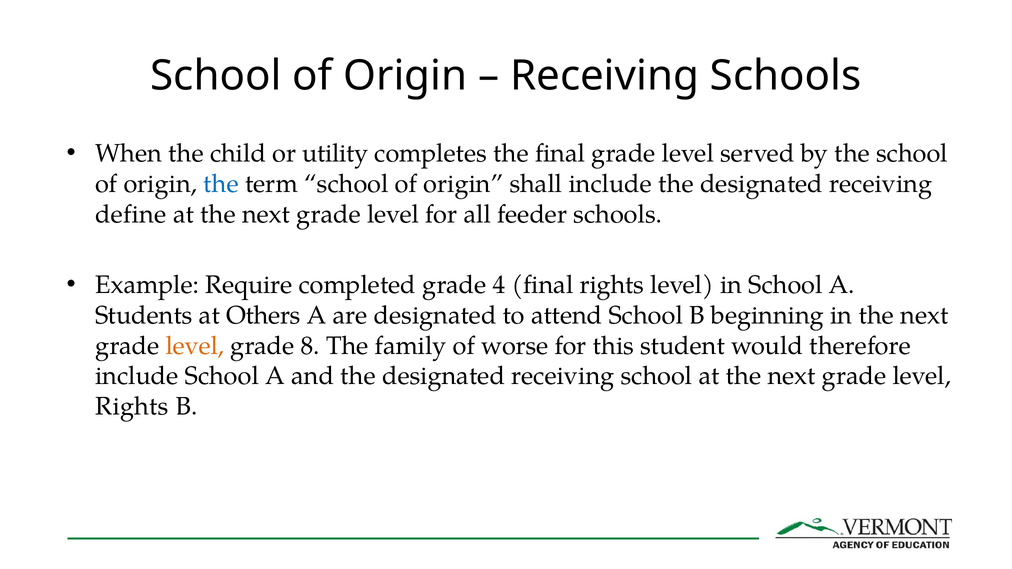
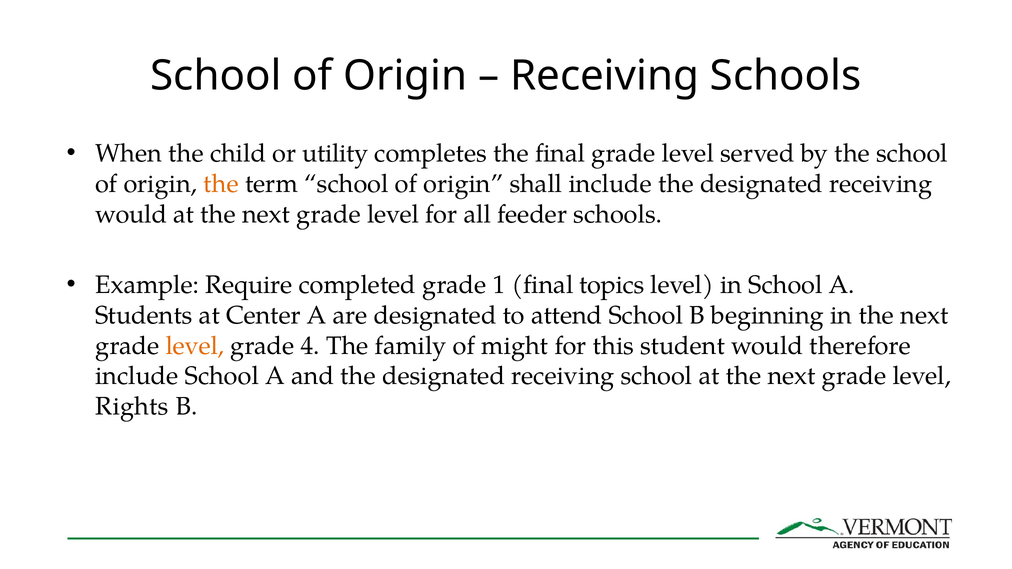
the at (221, 184) colour: blue -> orange
define at (131, 214): define -> would
4: 4 -> 1
final rights: rights -> topics
Others: Others -> Center
8: 8 -> 4
worse: worse -> might
